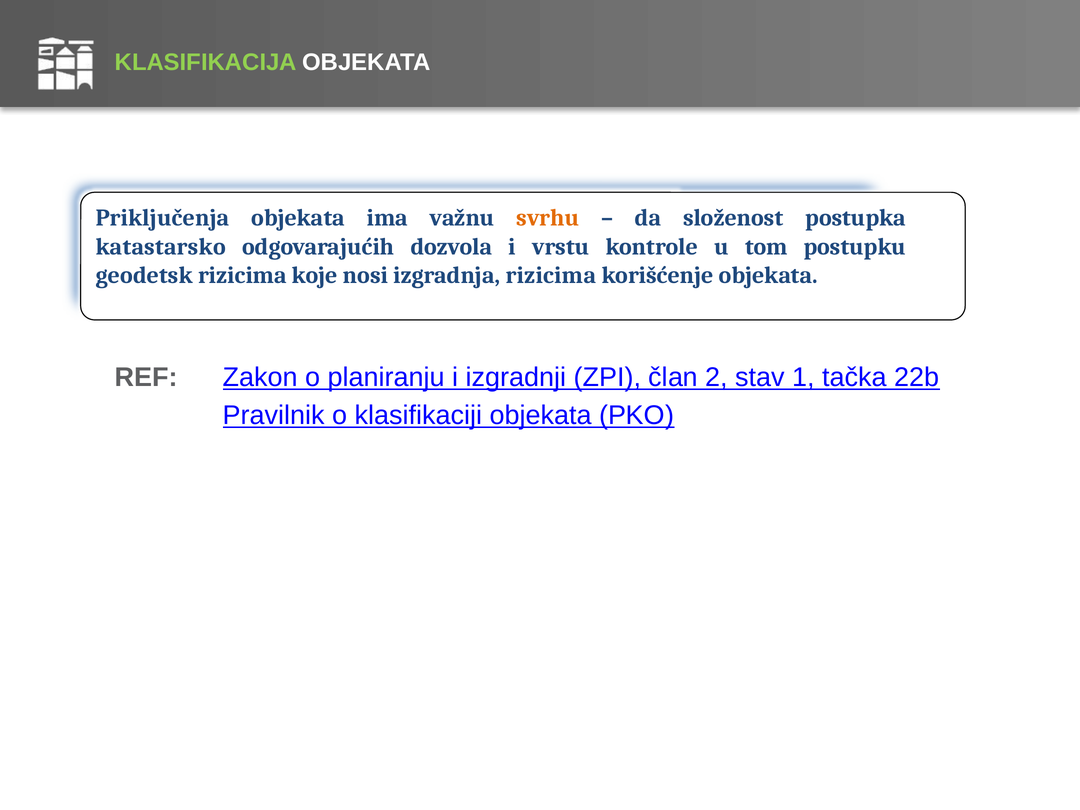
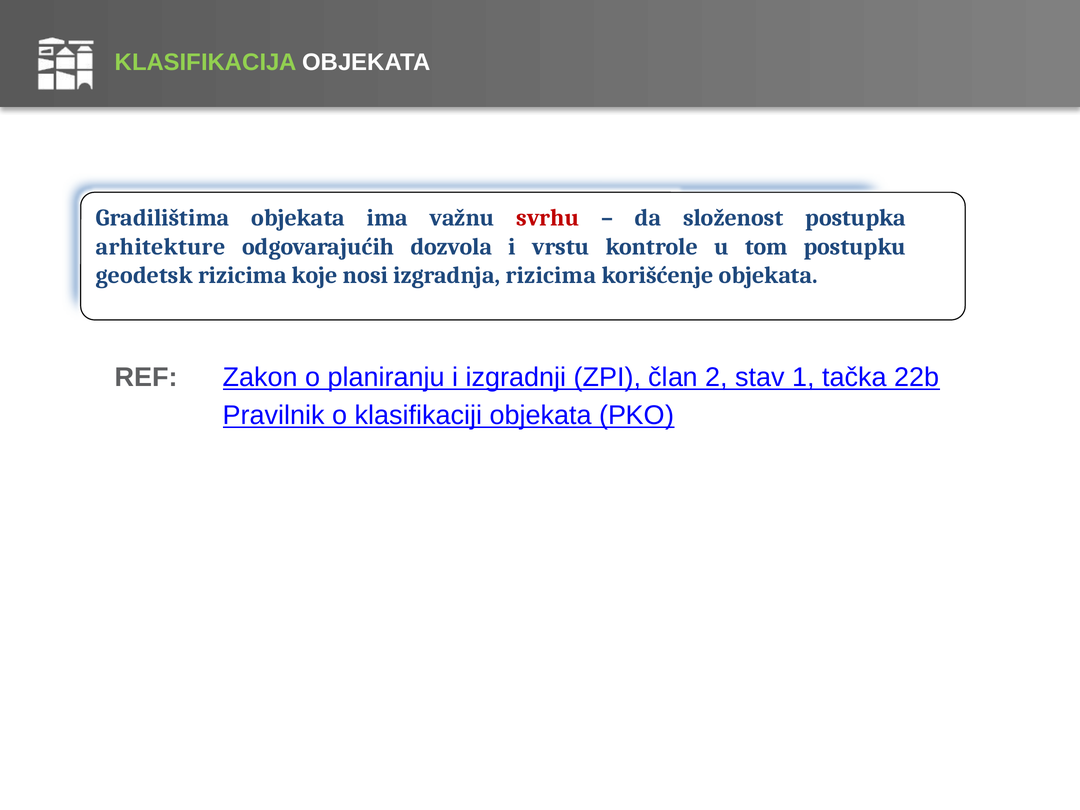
Priključenja: Priključenja -> Gradilištima
svrhu colour: orange -> red
katastarsko: katastarsko -> arhitekture
